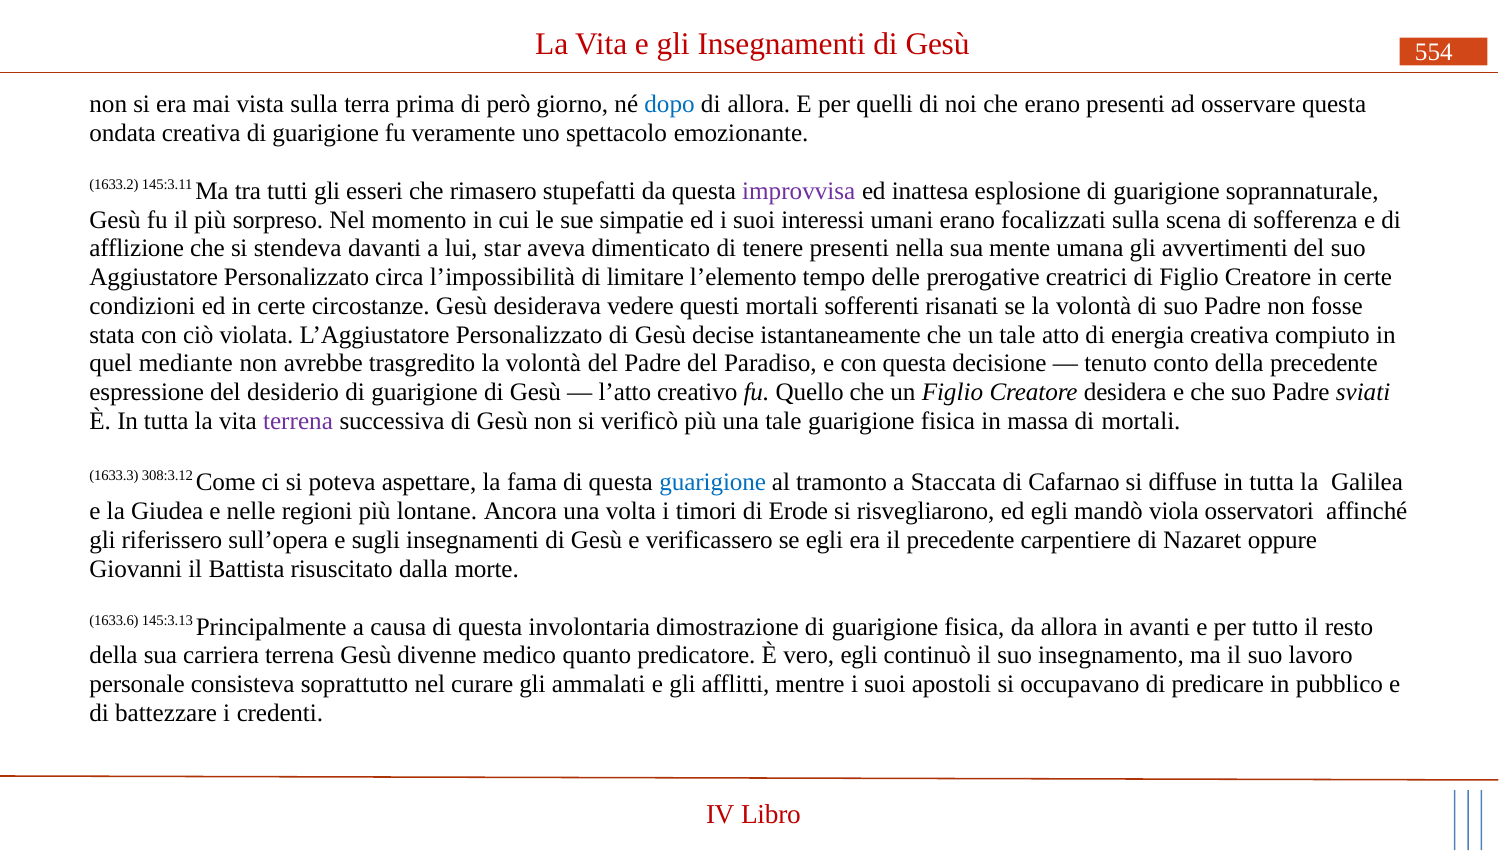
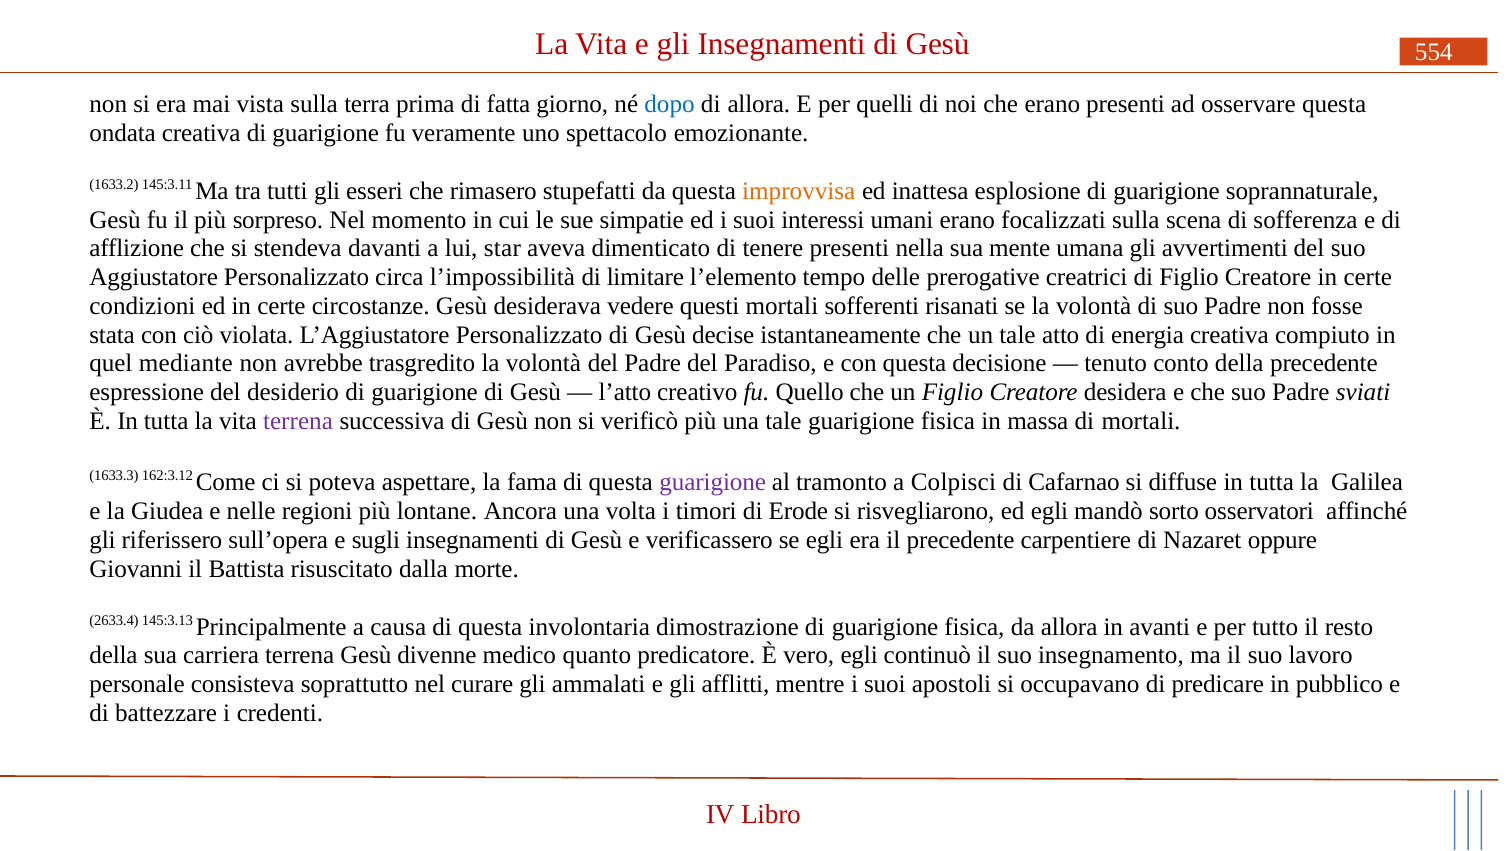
però: però -> fatta
improvvisa colour: purple -> orange
308:3.12: 308:3.12 -> 162:3.12
guarigione at (713, 482) colour: blue -> purple
Staccata: Staccata -> Colpisci
viola: viola -> sorto
1633.6: 1633.6 -> 2633.4
